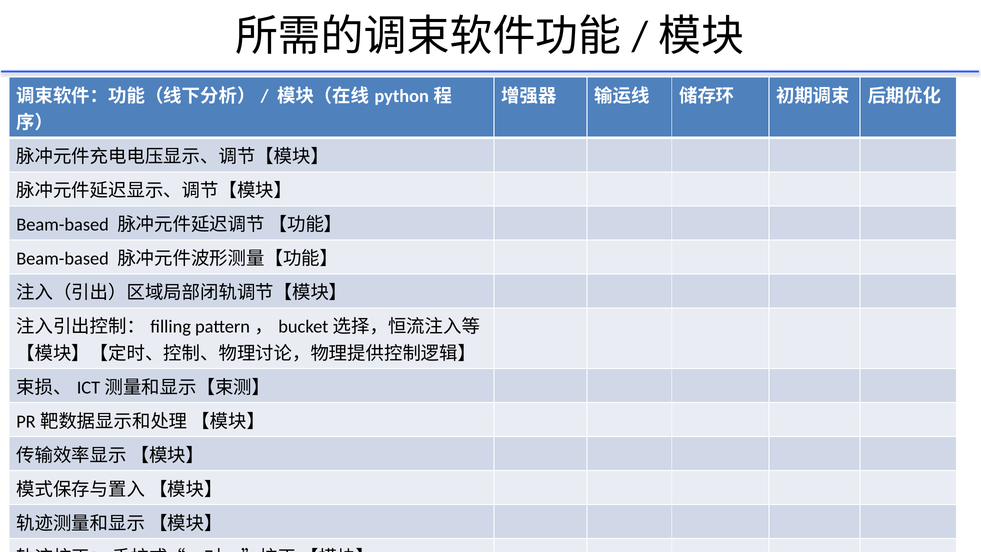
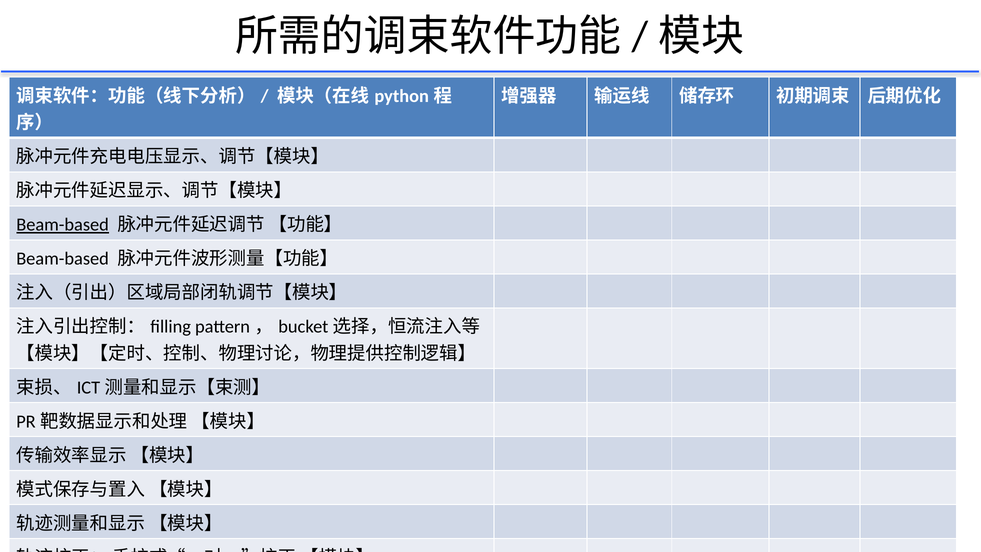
Beam-based at (63, 225) underline: none -> present
